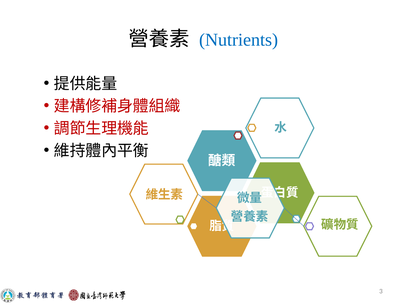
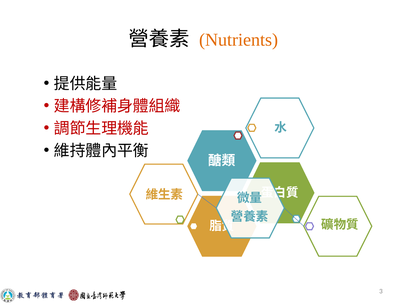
Nutrients colour: blue -> orange
